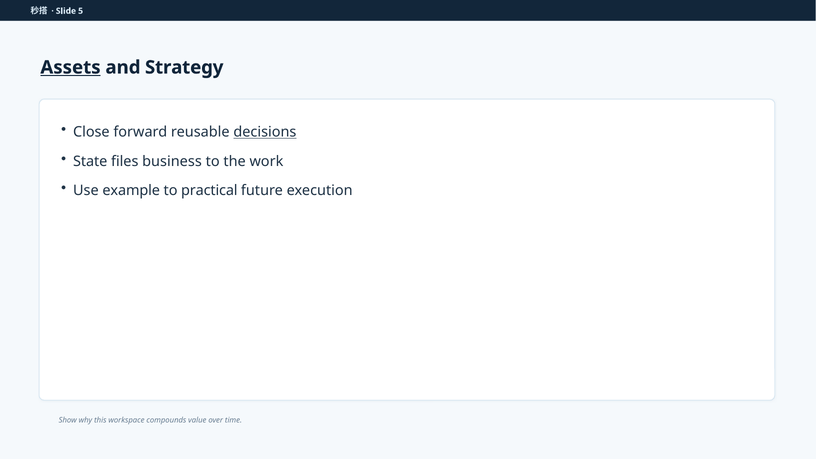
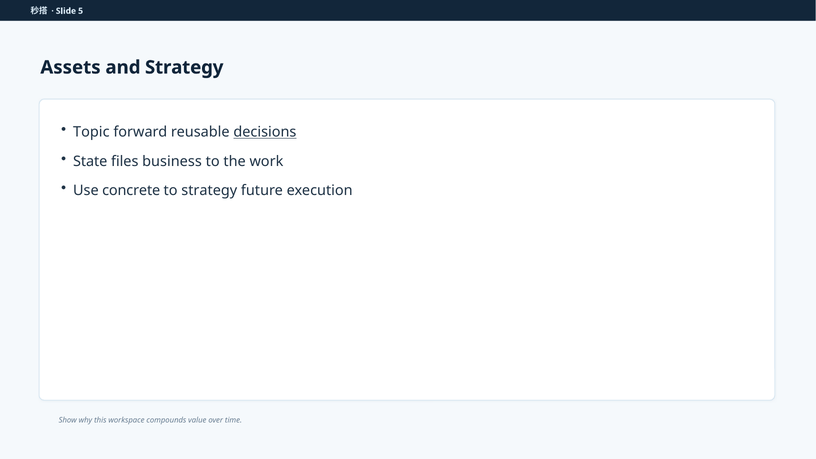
Assets underline: present -> none
Close: Close -> Topic
example: example -> concrete
to practical: practical -> strategy
